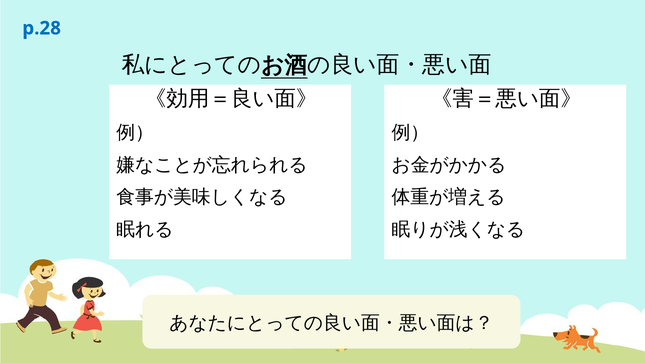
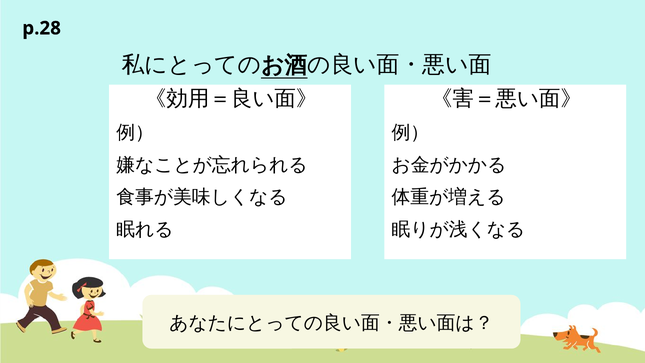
p.28 colour: blue -> black
